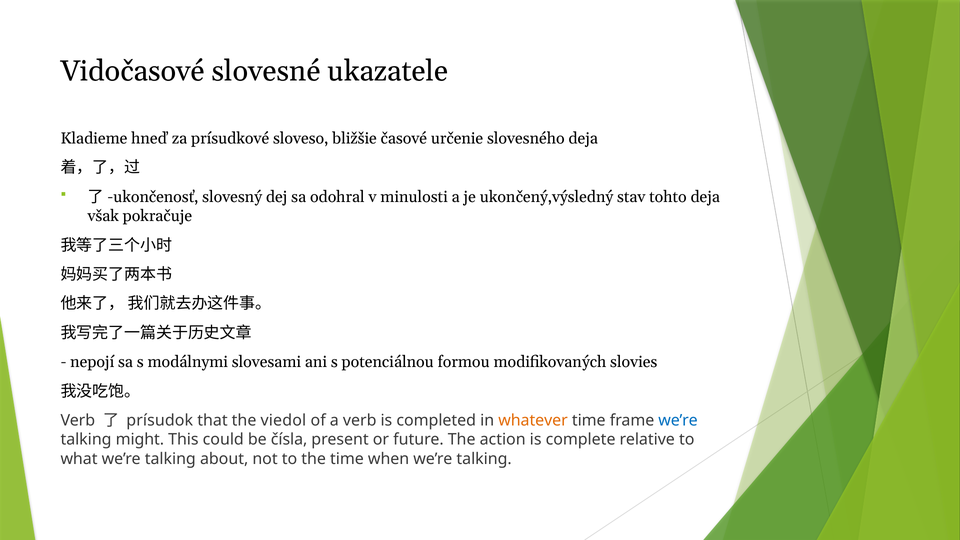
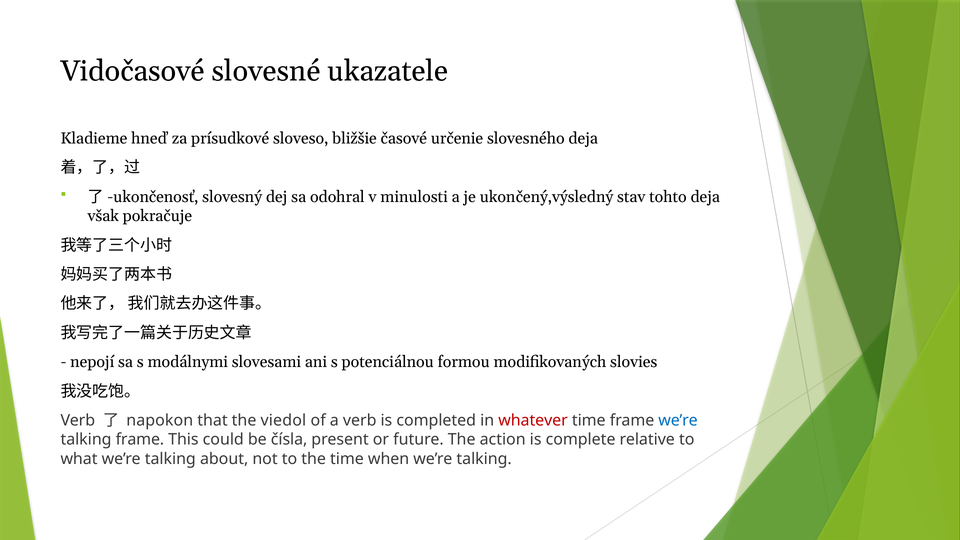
prísudok: prísudok -> napokon
whatever colour: orange -> red
talking might: might -> frame
